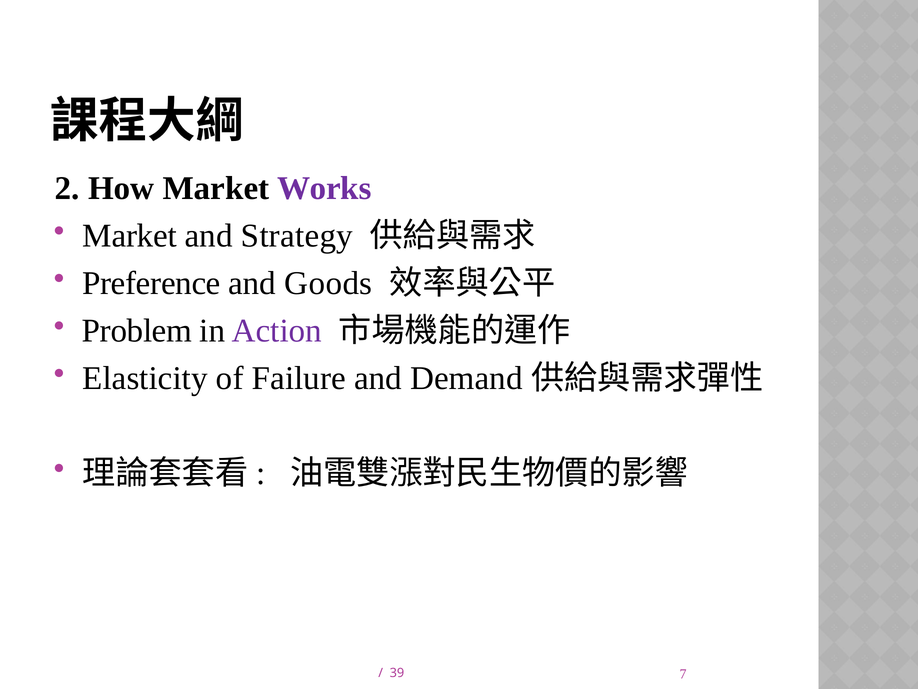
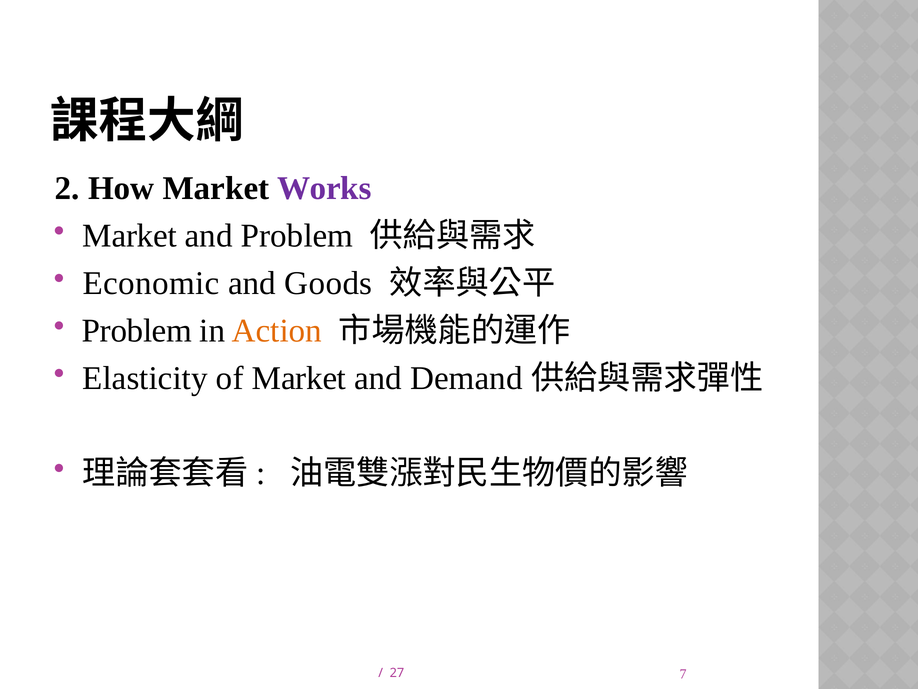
and Strategy: Strategy -> Problem
Preference: Preference -> Economic
Action colour: purple -> orange
of Failure: Failure -> Market
39: 39 -> 27
